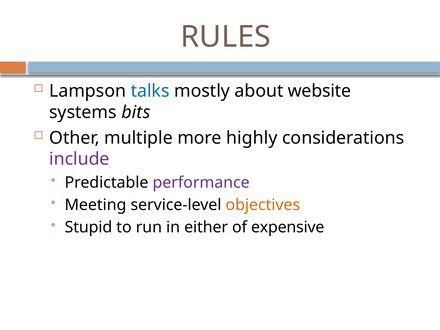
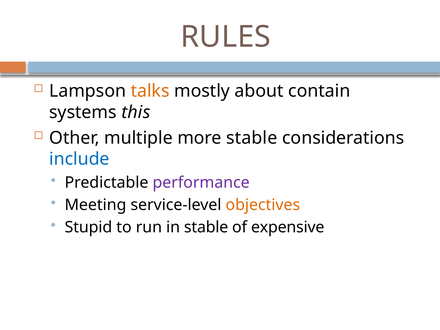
talks colour: blue -> orange
website: website -> contain
bits: bits -> this
more highly: highly -> stable
include colour: purple -> blue
in either: either -> stable
